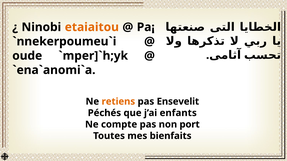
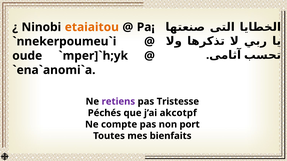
retiens colour: orange -> purple
Ensevelit: Ensevelit -> Tristesse
enfants: enfants -> akcotpf
